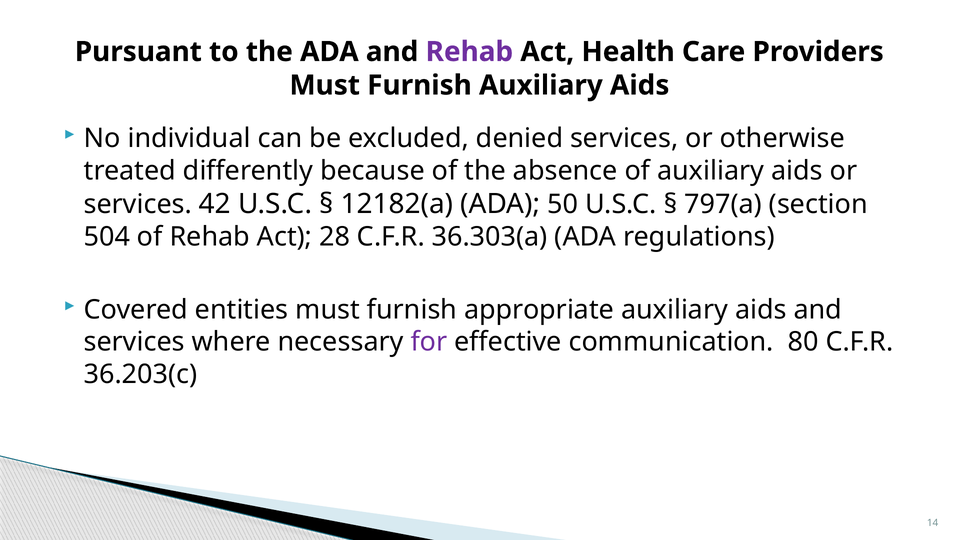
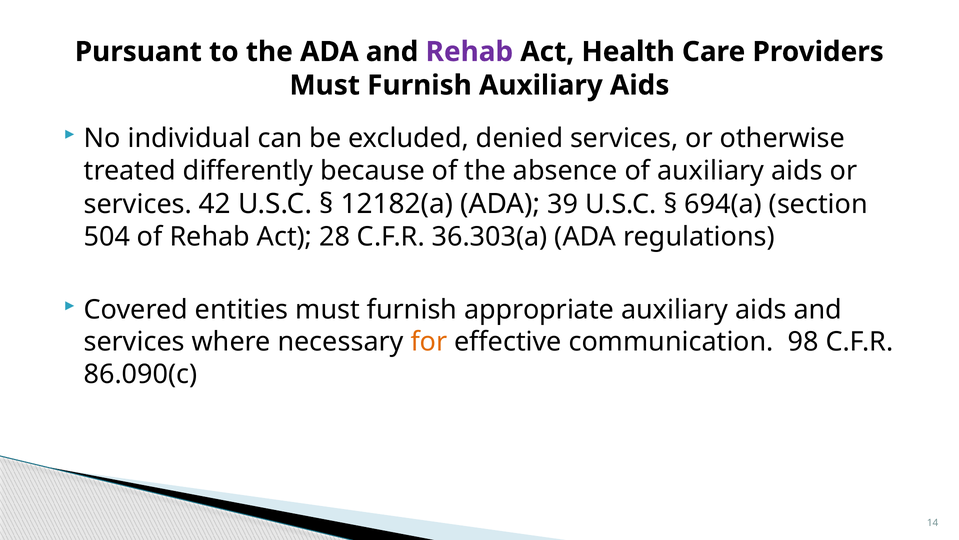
50: 50 -> 39
797(a: 797(a -> 694(a
for colour: purple -> orange
80: 80 -> 98
36.203(c: 36.203(c -> 86.090(c
